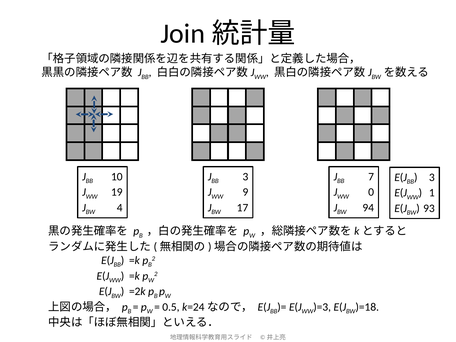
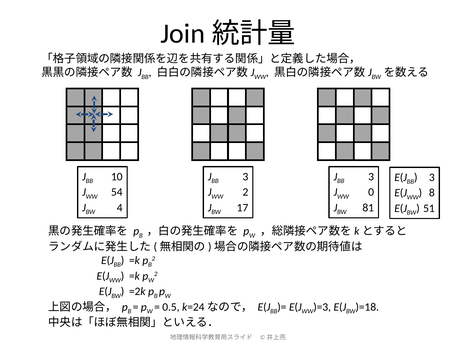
7 at (371, 177): 7 -> 3
19: 19 -> 54
9 at (245, 192): 9 -> 2
1: 1 -> 8
94: 94 -> 81
93: 93 -> 51
